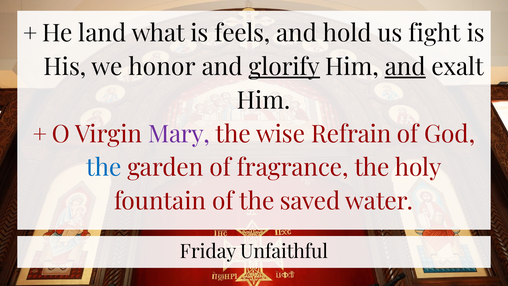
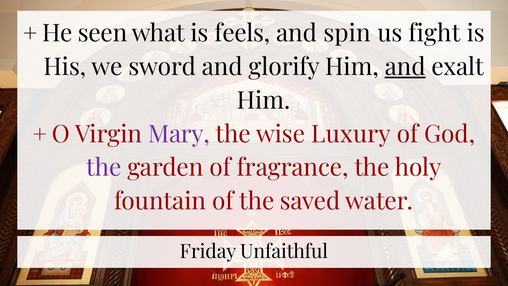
land: land -> seen
hold: hold -> spin
honor: honor -> sword
glorify underline: present -> none
Refrain: Refrain -> Luxury
the at (104, 168) colour: blue -> purple
